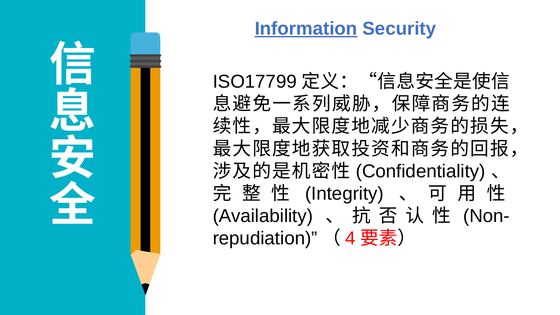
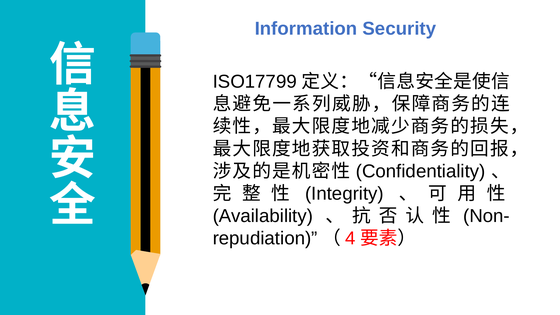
Information underline: present -> none
